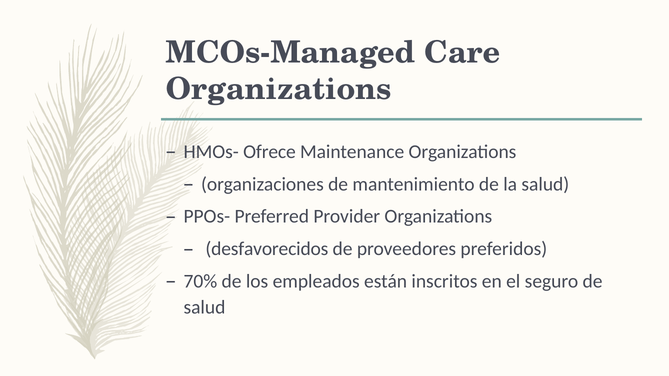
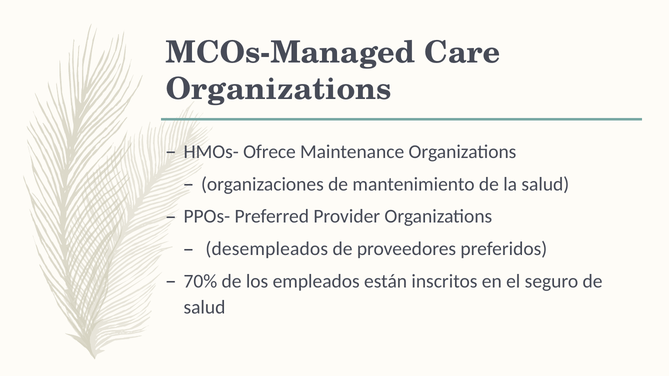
desfavorecidos: desfavorecidos -> desempleados
